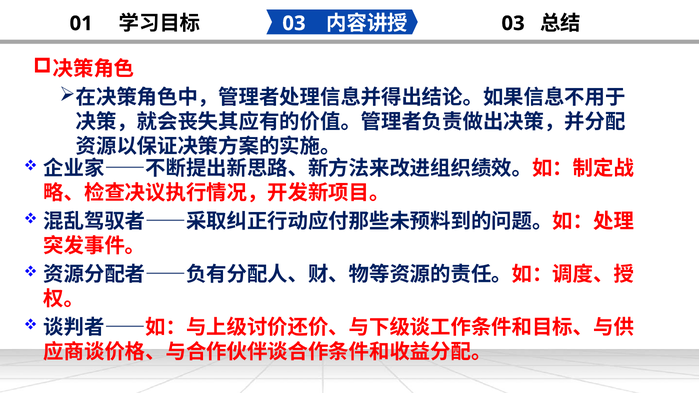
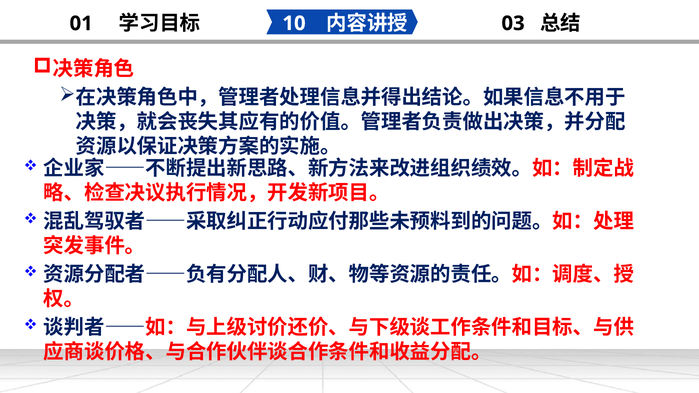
03 at (294, 23): 03 -> 10
